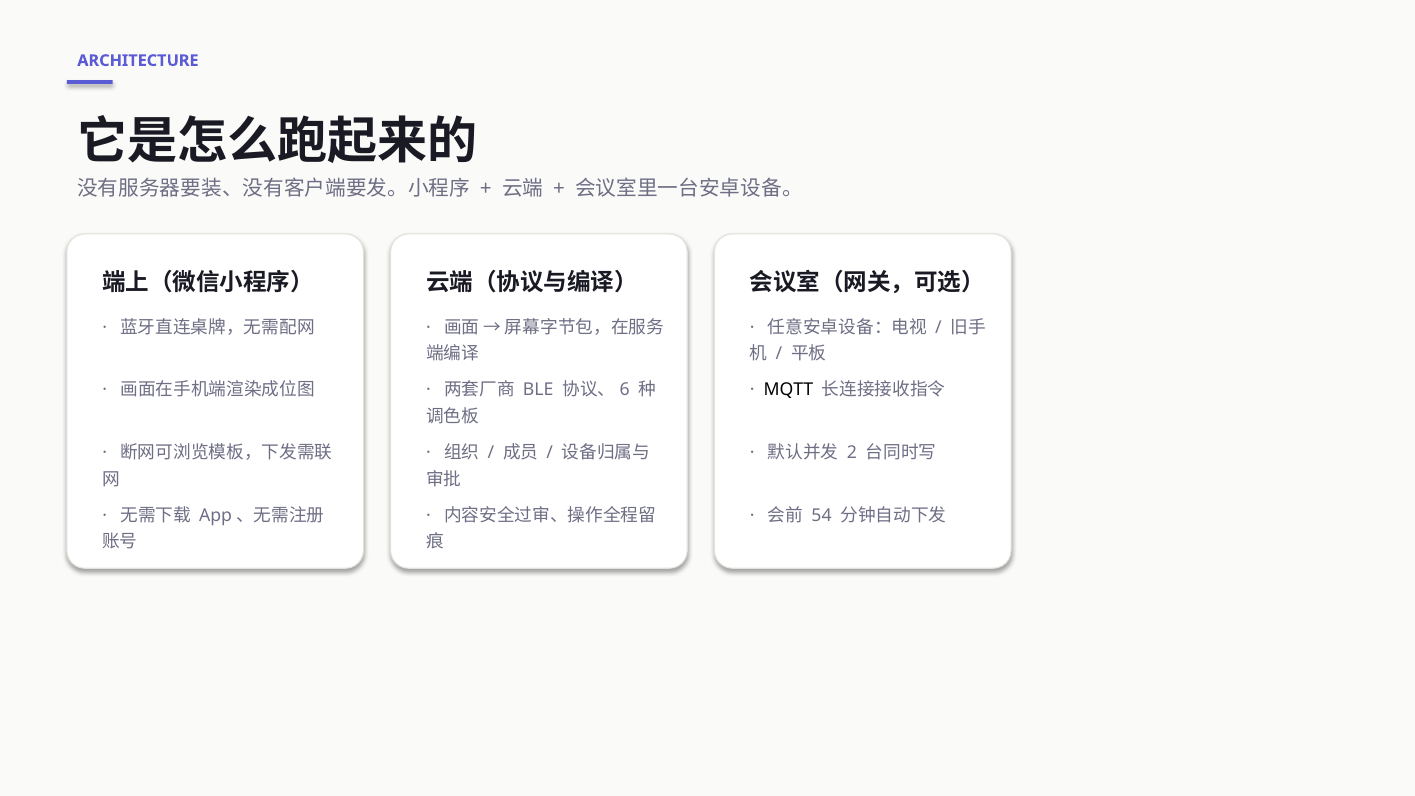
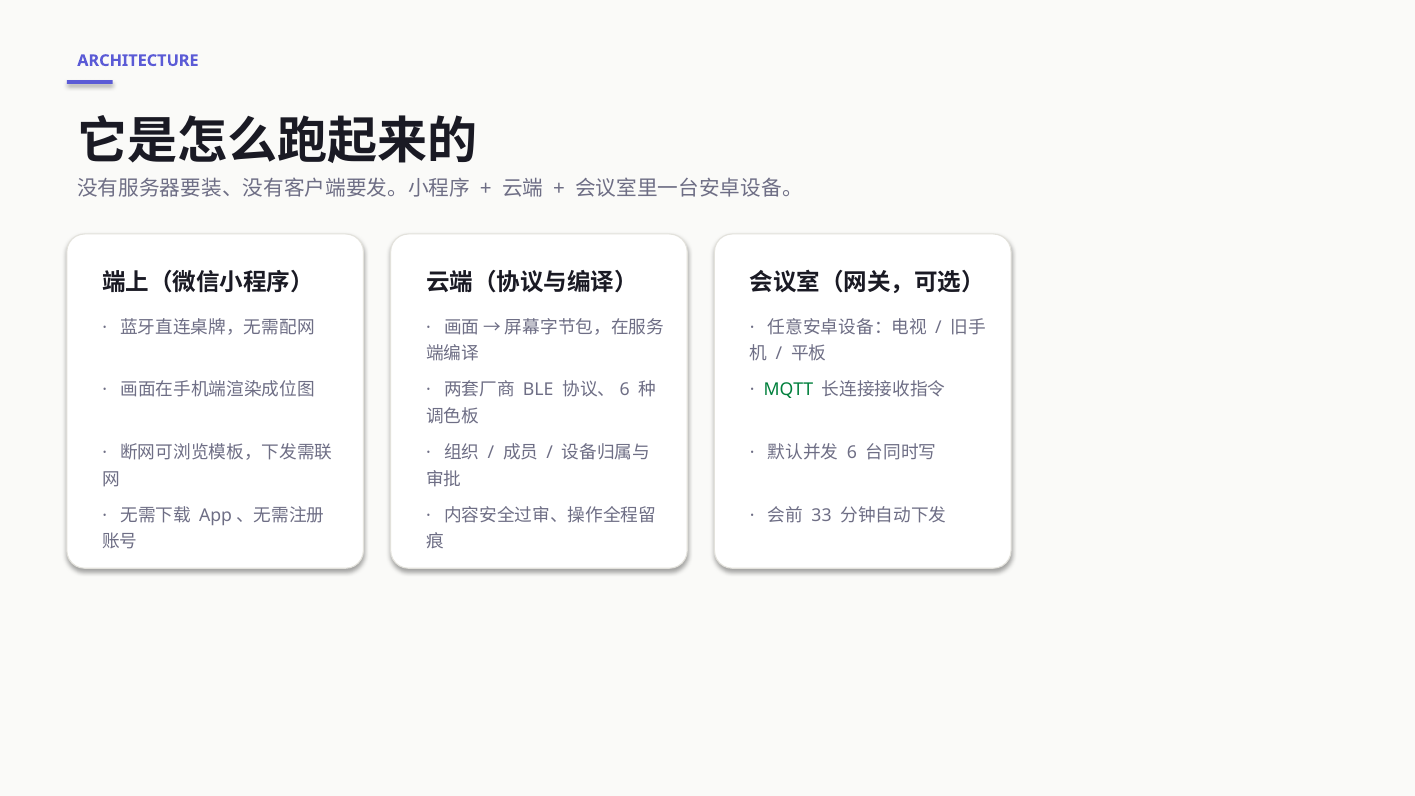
MQTT colour: black -> green
2: 2 -> 6
54: 54 -> 33
